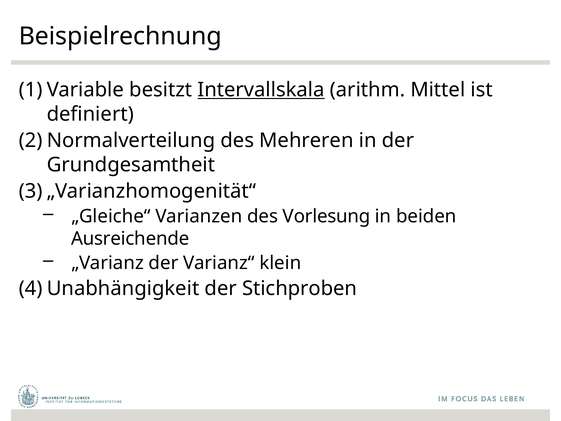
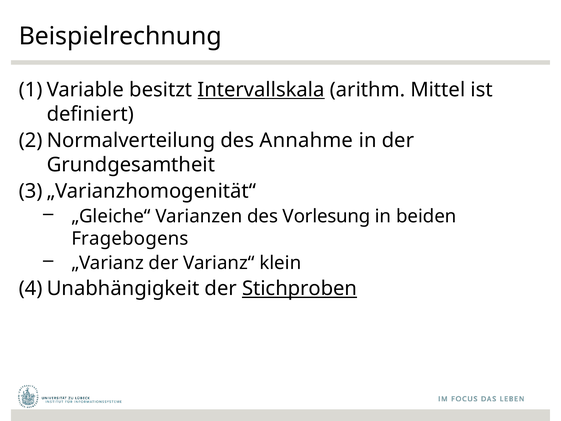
Mehreren: Mehreren -> Annahme
Ausreichende: Ausreichende -> Fragebogens
Stichproben underline: none -> present
